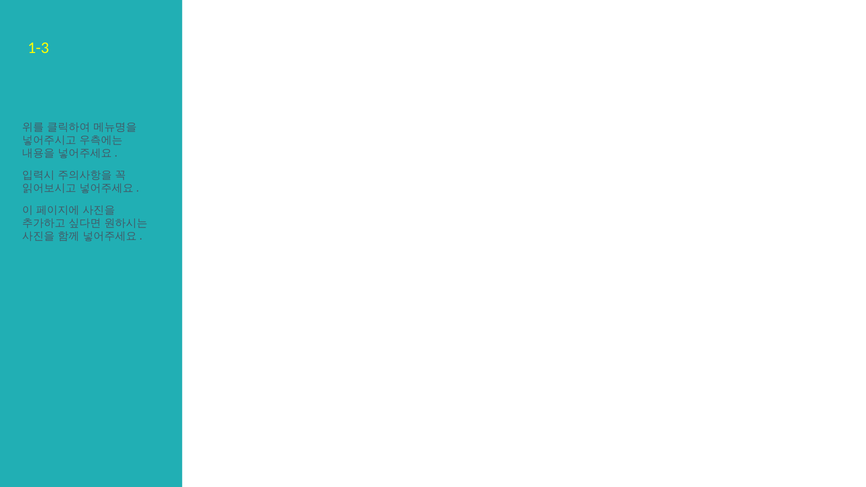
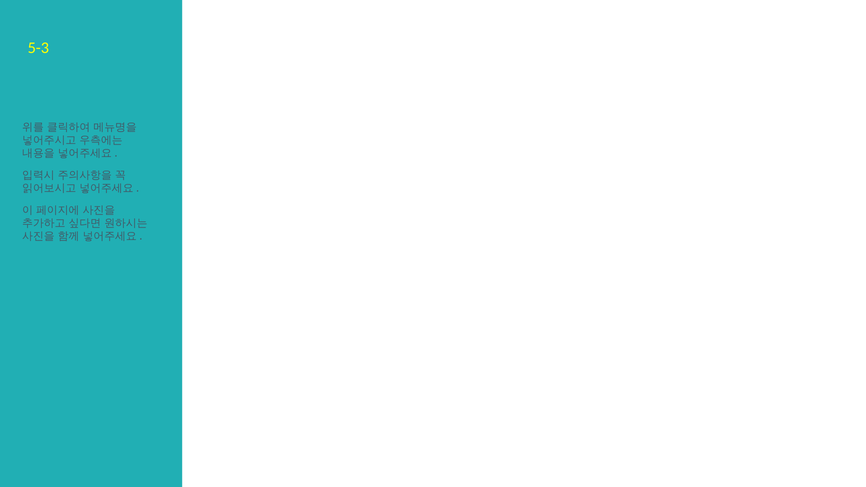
1-3: 1-3 -> 5-3
